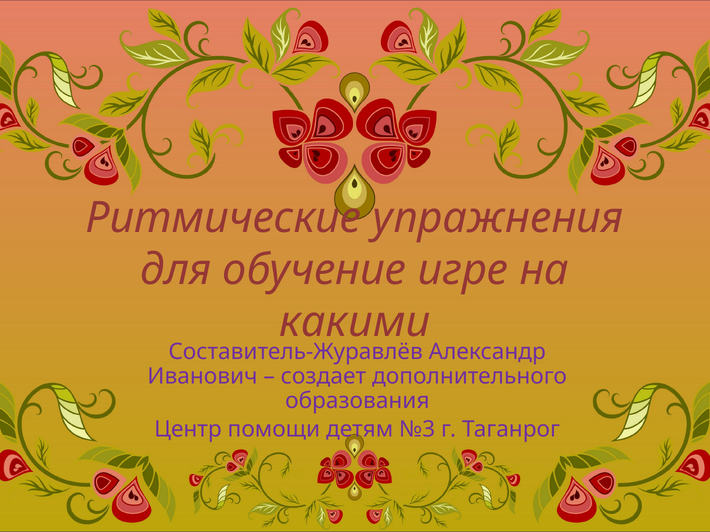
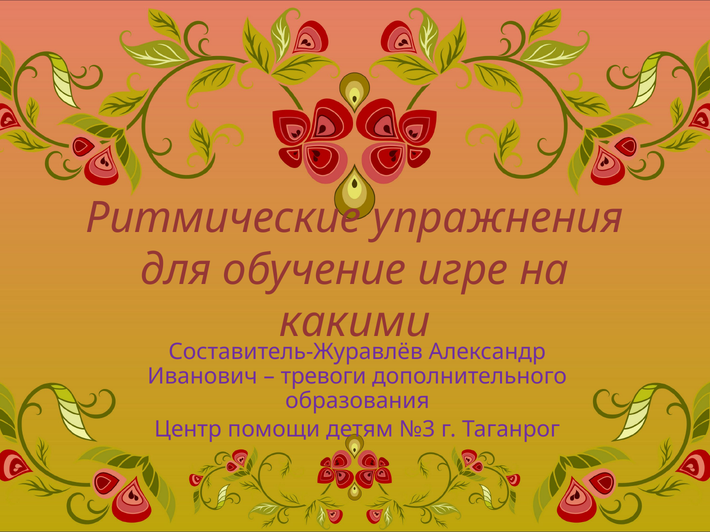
создает: создает -> тревоги
